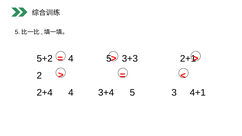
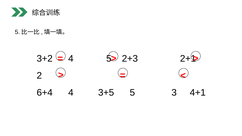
5+2: 5+2 -> 3+2
3+3: 3+3 -> 2+3
2+4: 2+4 -> 6+4
3+4: 3+4 -> 3+5
